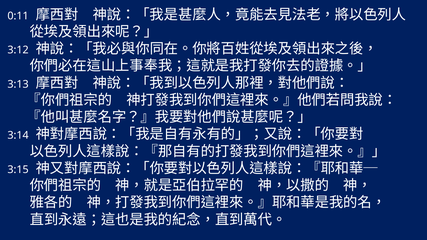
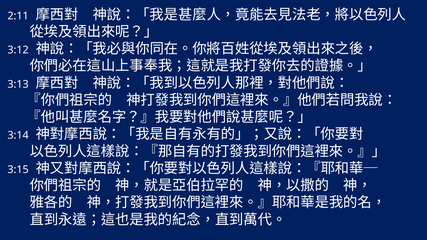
0:11: 0:11 -> 2:11
